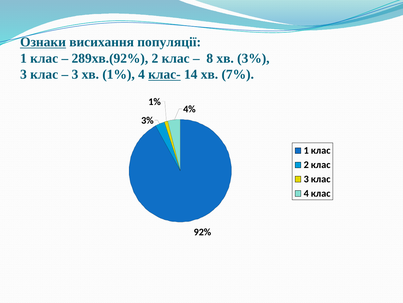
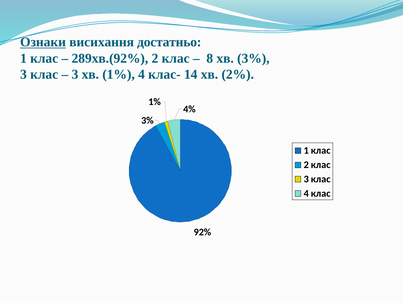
популяції: популяції -> достатньо
клас- underline: present -> none
7%: 7% -> 2%
